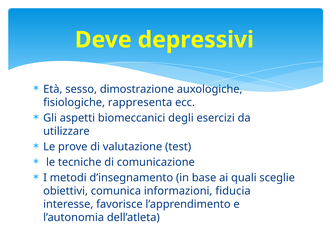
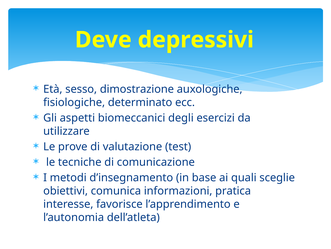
rappresenta: rappresenta -> determinato
fiducia: fiducia -> pratica
